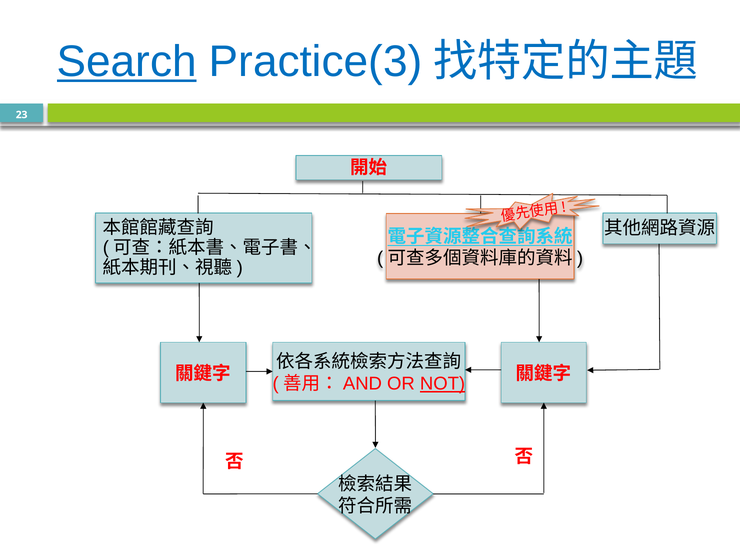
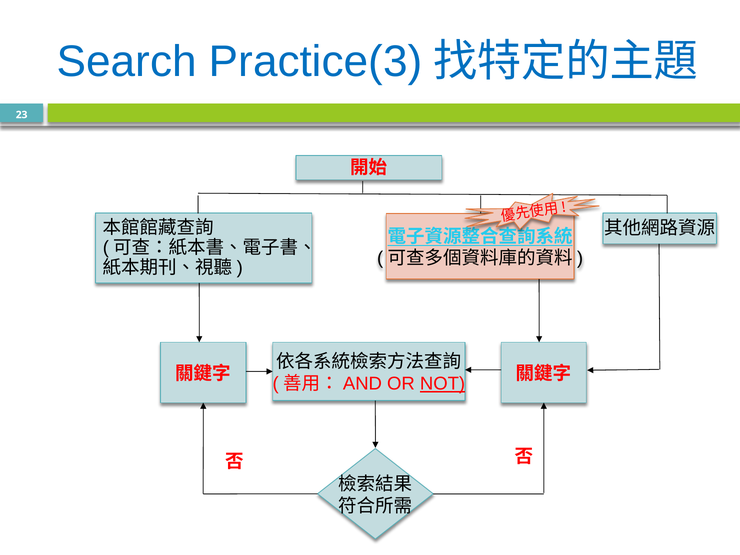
Search underline: present -> none
